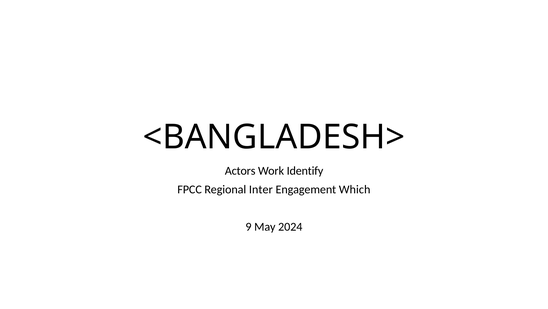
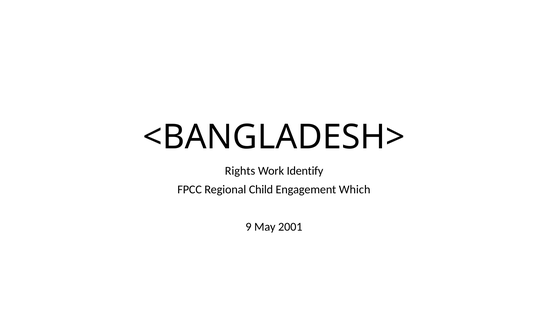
Actors: Actors -> Rights
Inter: Inter -> Child
2024: 2024 -> 2001
